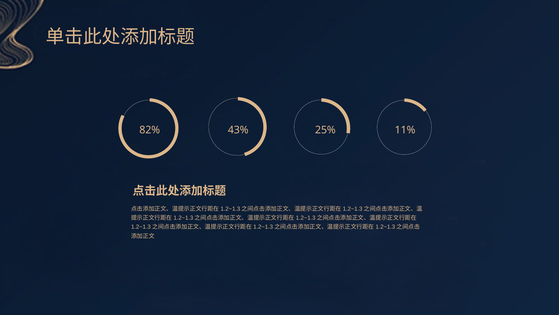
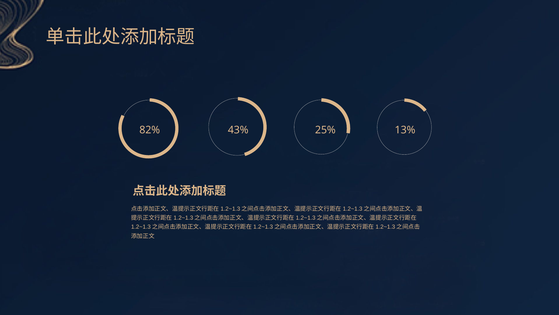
11%: 11% -> 13%
